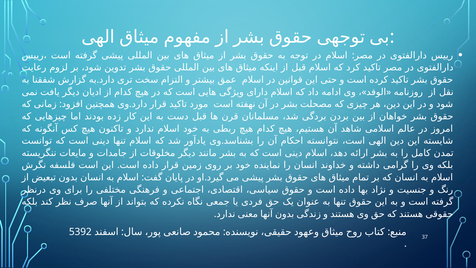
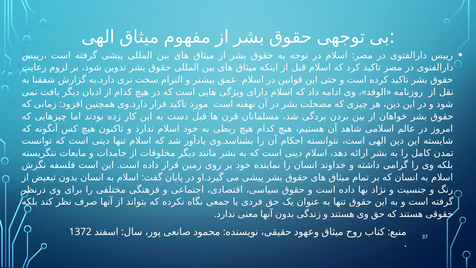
5392: 5392 -> 1372
